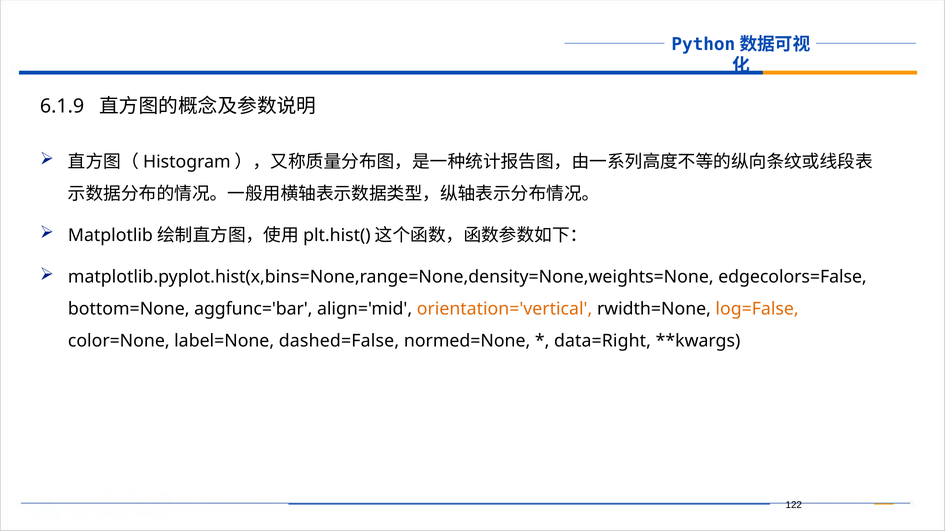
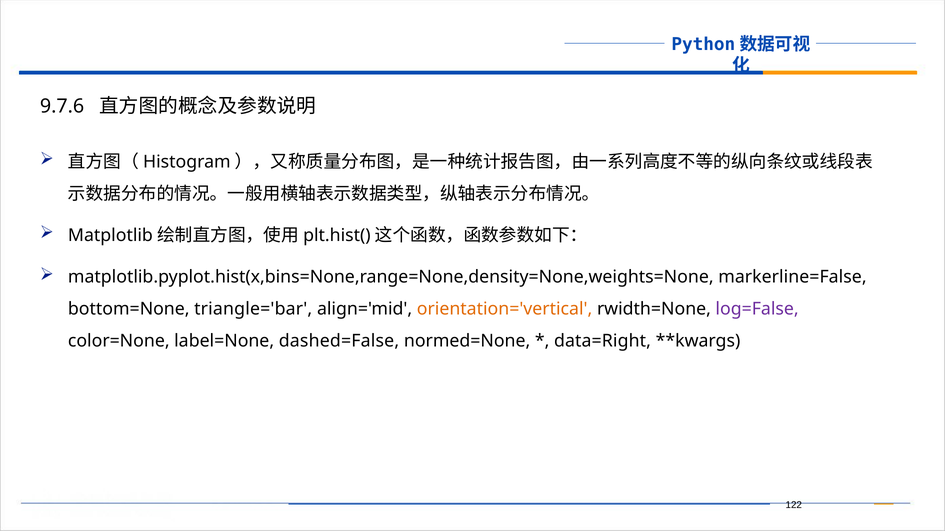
6.1.9: 6.1.9 -> 9.7.6
edgecolors=False: edgecolors=False -> markerline=False
aggfunc='bar: aggfunc='bar -> triangle='bar
log=False colour: orange -> purple
